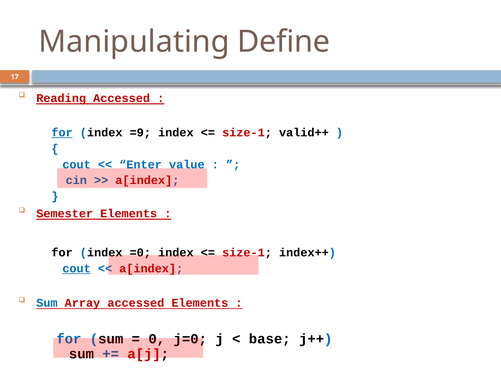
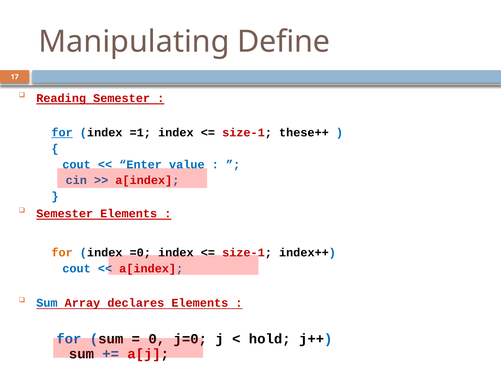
Reading Accessed: Accessed -> Semester
=9: =9 -> =1
valid++: valid++ -> these++
for at (62, 252) colour: black -> orange
cout at (77, 268) underline: present -> none
Array accessed: accessed -> declares
base: base -> hold
